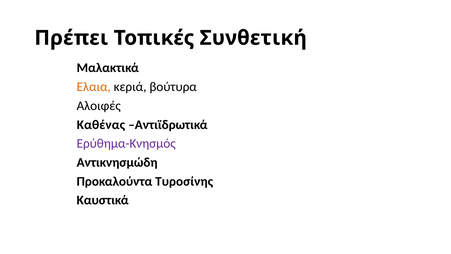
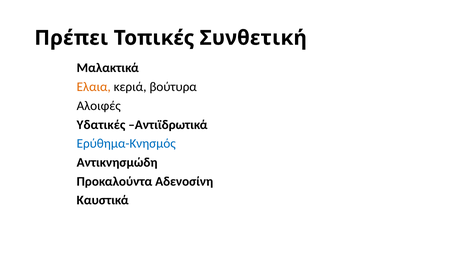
Καθένας: Καθένας -> Υδατικές
Ερύθημα-Κνησμός colour: purple -> blue
Τυροσίνης: Τυροσίνης -> Αδενοσίνη
